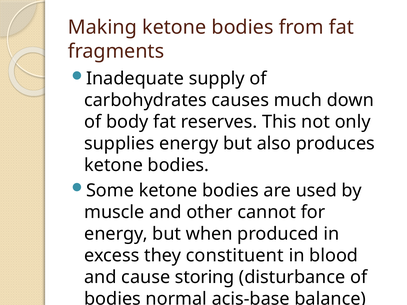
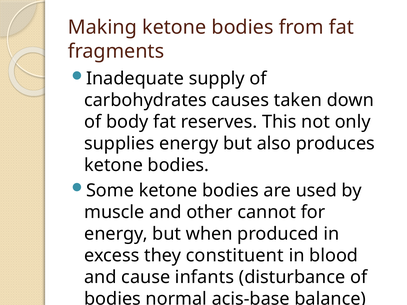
much: much -> taken
storing: storing -> infants
